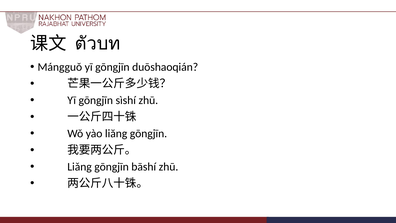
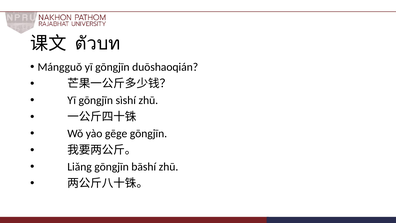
liăng: liăng -> gēge
